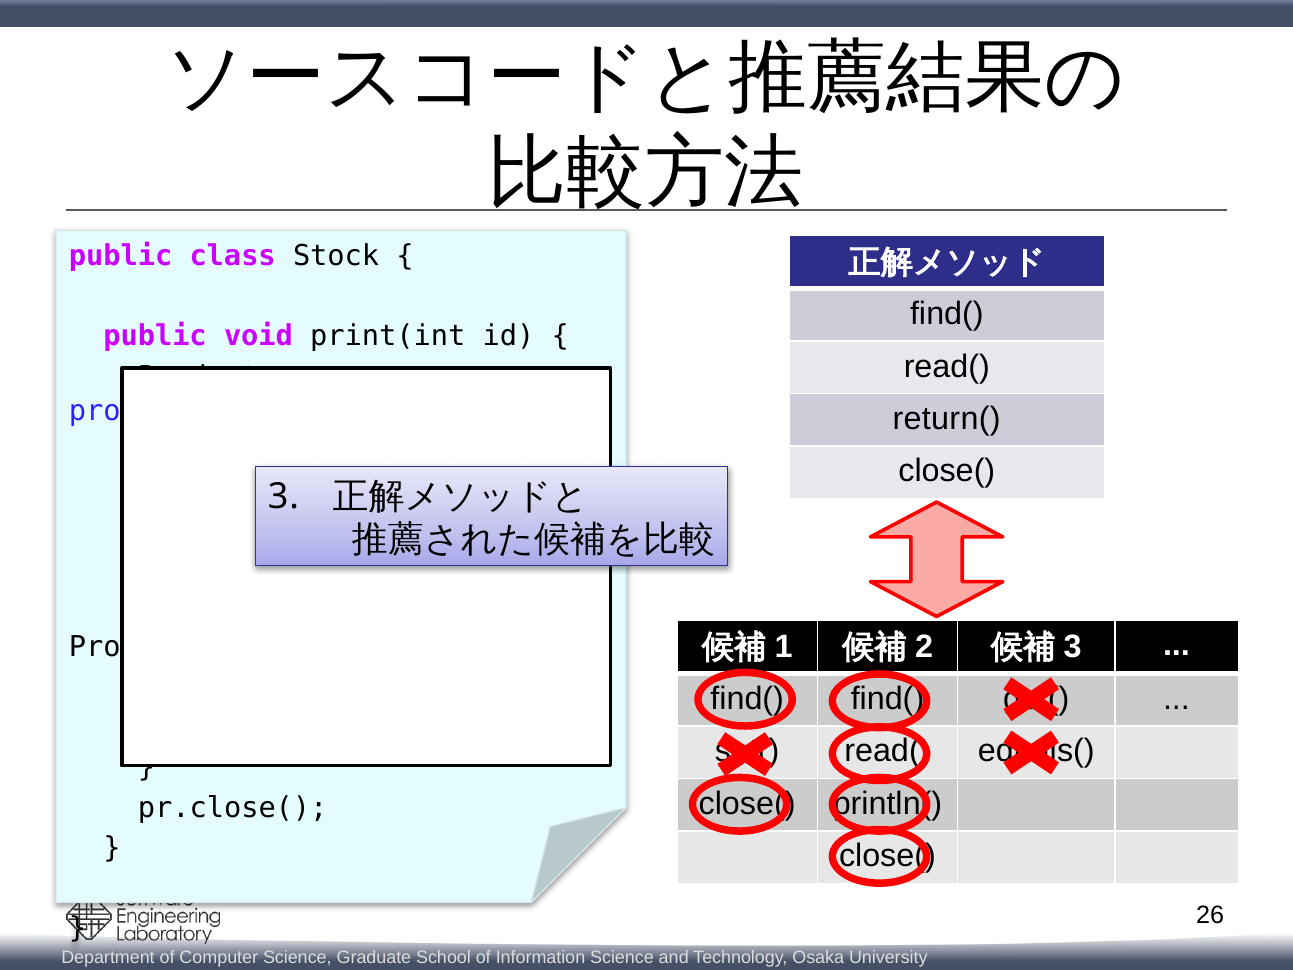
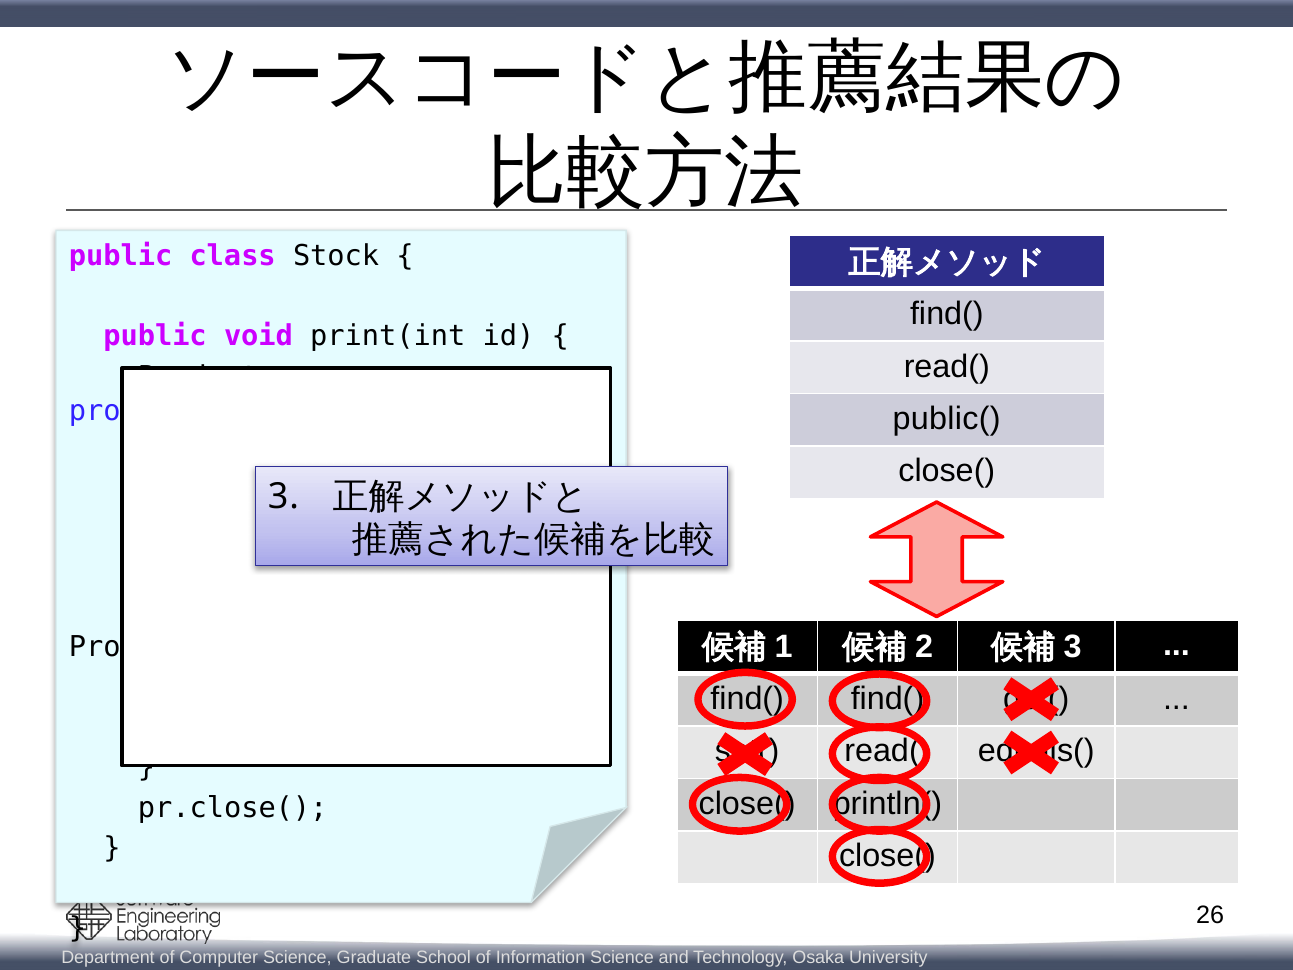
return(: return( -> public(
